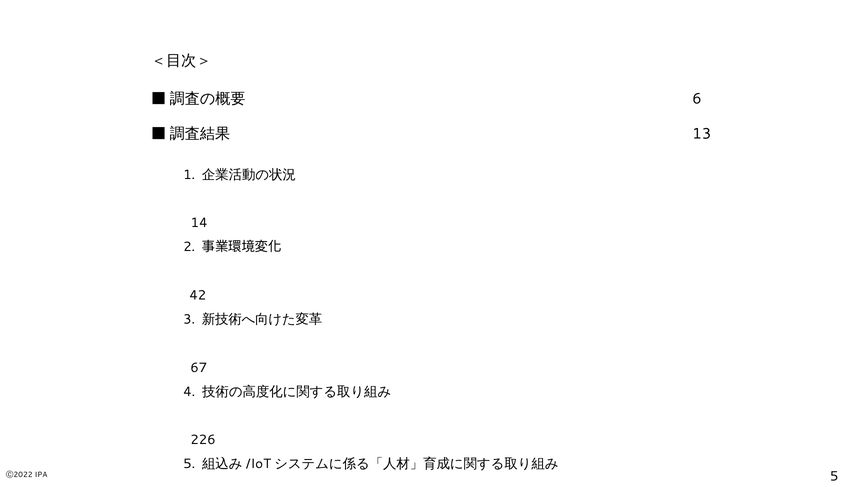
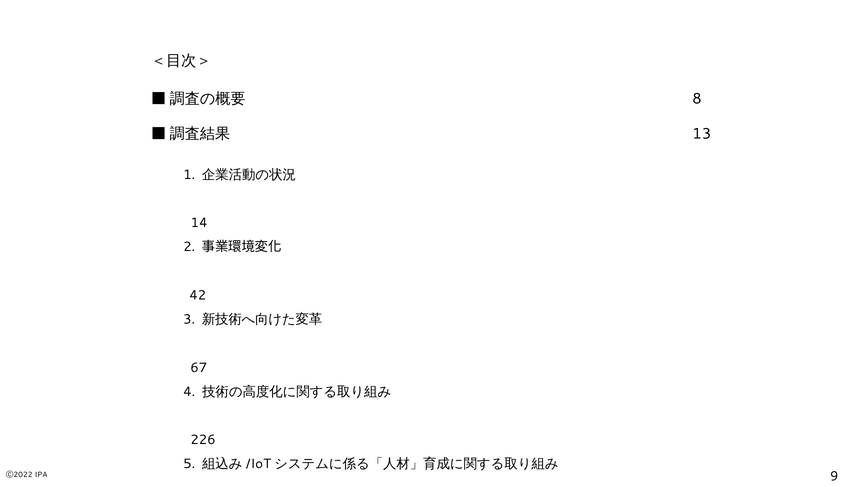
6: 6 -> 8
5 at (834, 477): 5 -> 9
